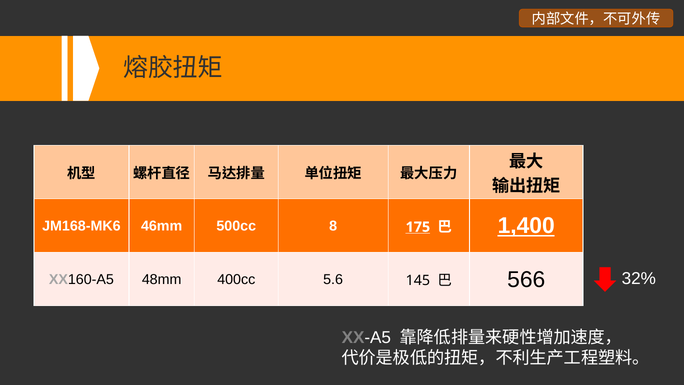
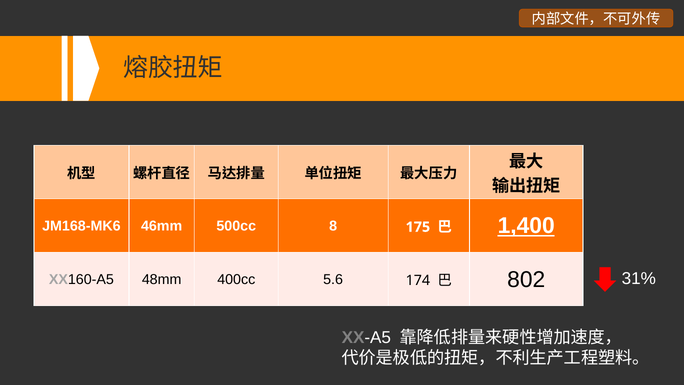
175 underline: present -> none
32%: 32% -> 31%
145: 145 -> 174
566: 566 -> 802
